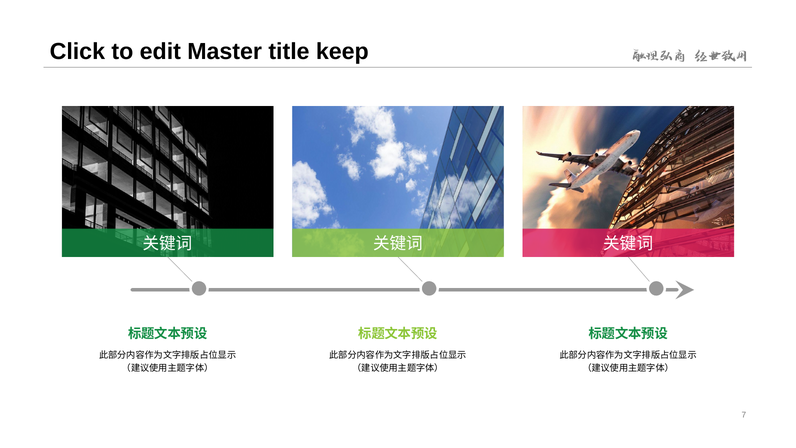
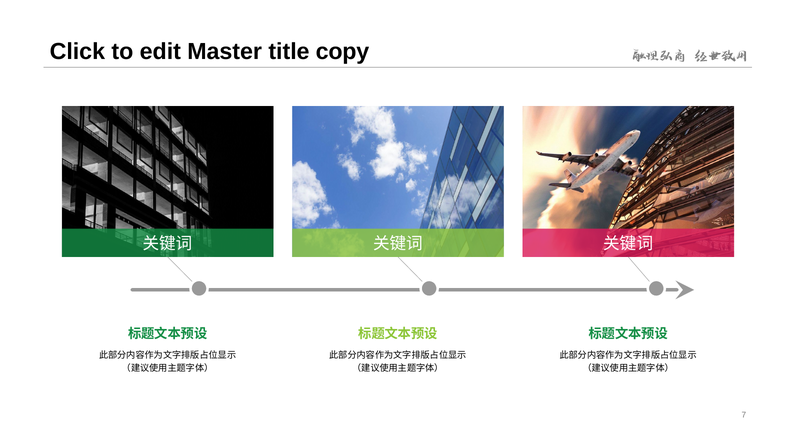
keep: keep -> copy
